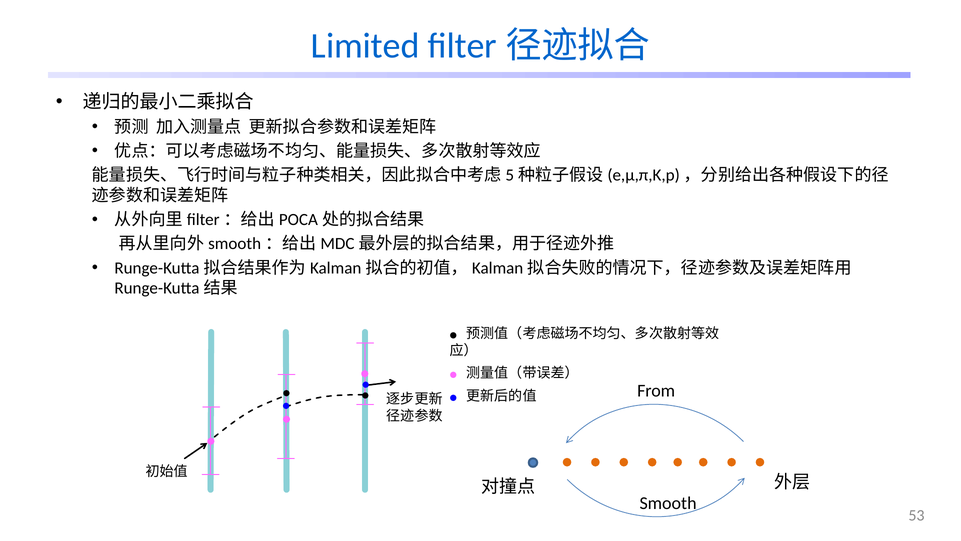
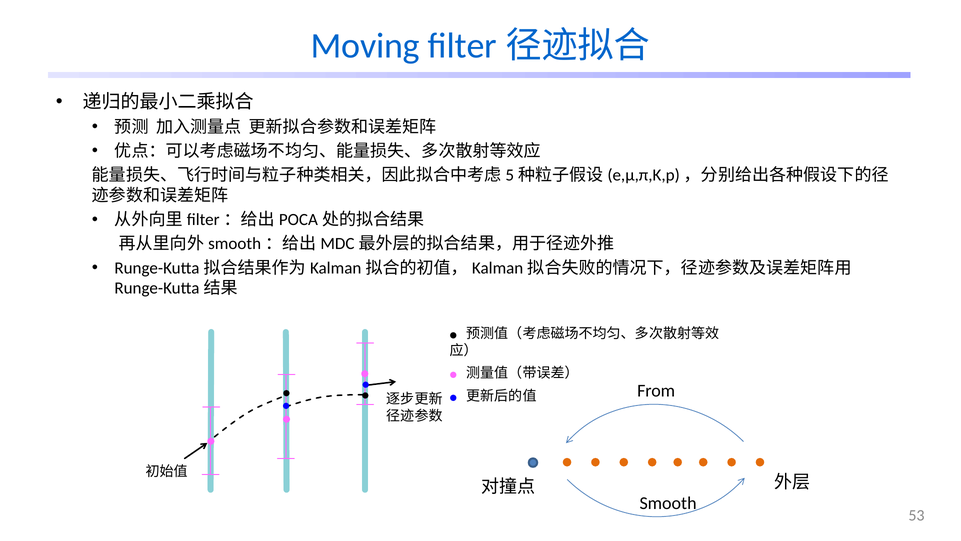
Limited: Limited -> Moving
